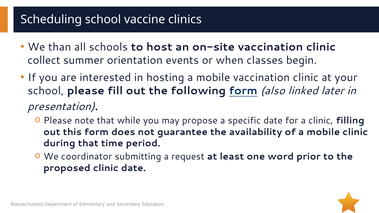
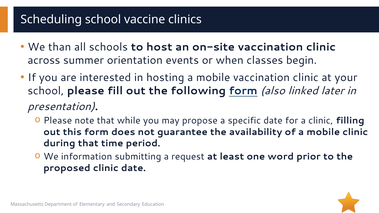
collect: collect -> across
coordinator: coordinator -> information
